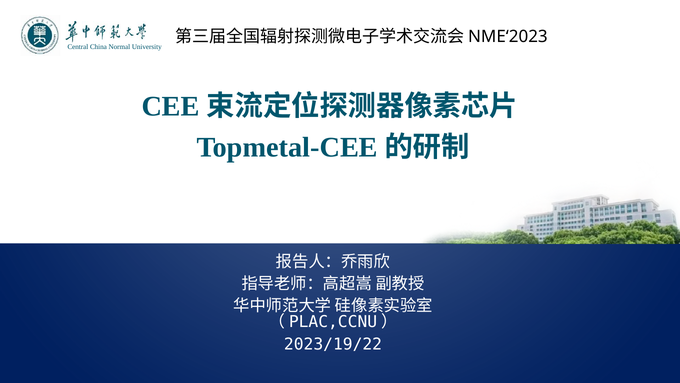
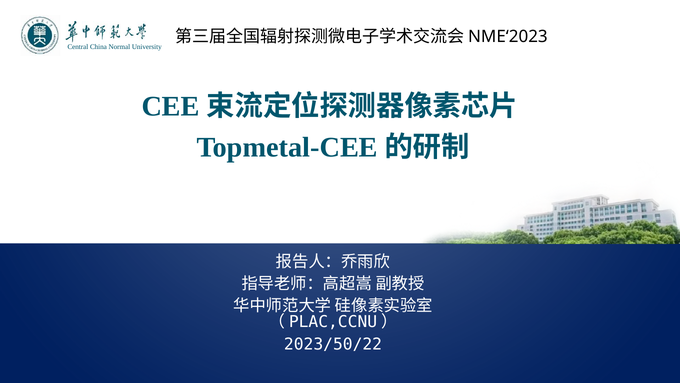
2023/19/22: 2023/19/22 -> 2023/50/22
